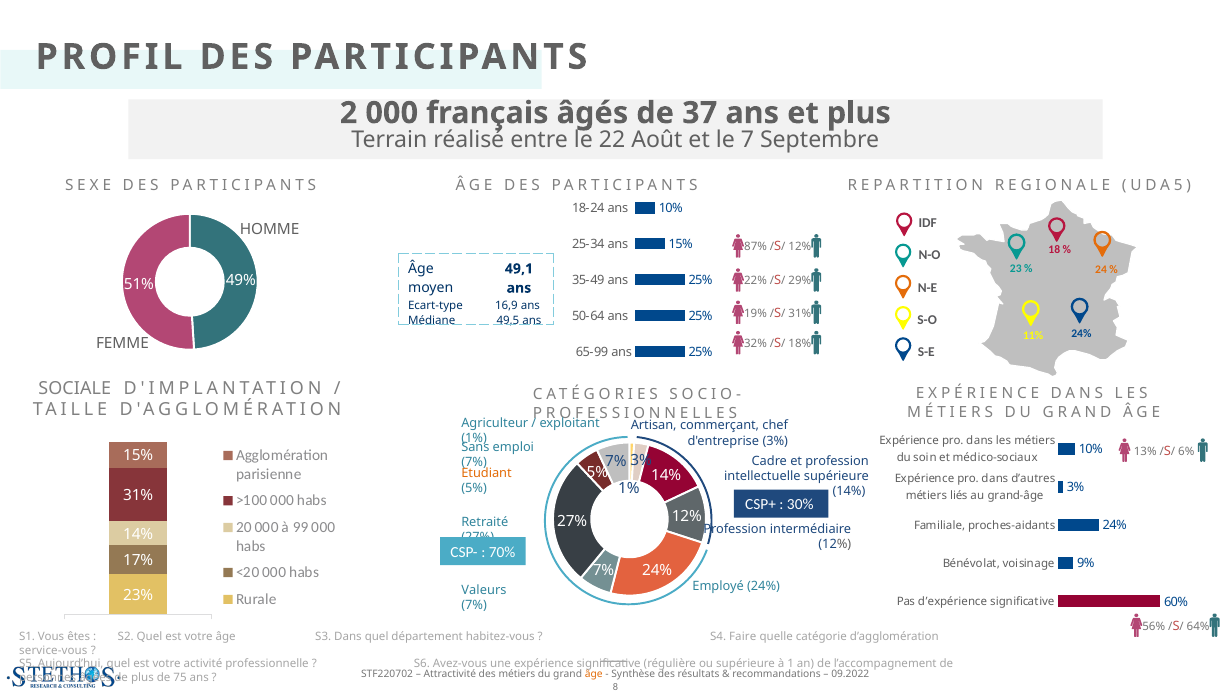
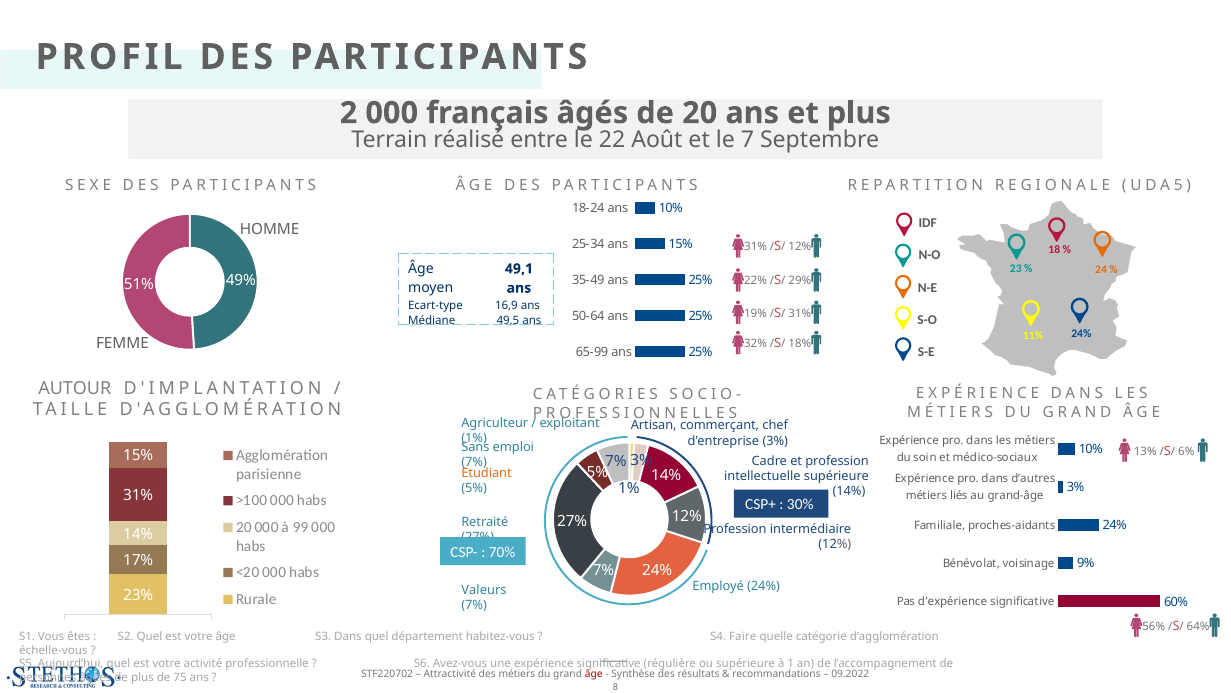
de 37: 37 -> 20
87% at (756, 247): 87% -> 31%
SOCIALE: SOCIALE -> AUTOUR
service-vous: service-vous -> échelle-vous
âge at (594, 674) colour: orange -> red
